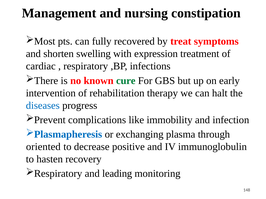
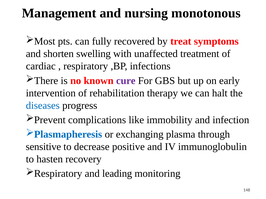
constipation: constipation -> monotonous
expression: expression -> unaffected
cure colour: green -> purple
oriented: oriented -> sensitive
